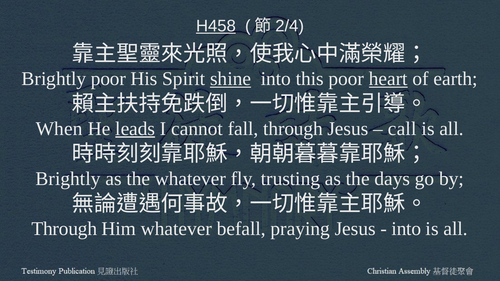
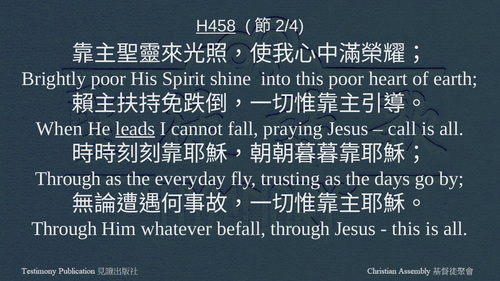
shine underline: present -> none
heart underline: present -> none
fall through: through -> praying
Brightly at (68, 179): Brightly -> Through
the whatever: whatever -> everyday
befall praying: praying -> through
into at (406, 229): into -> this
